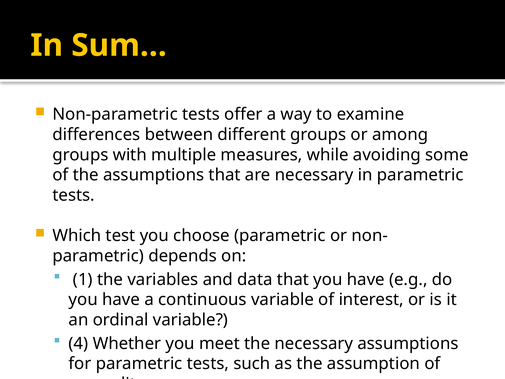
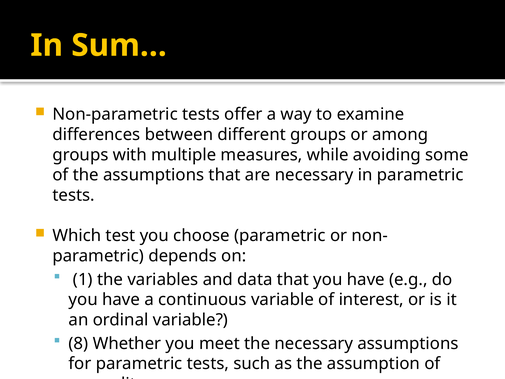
4: 4 -> 8
